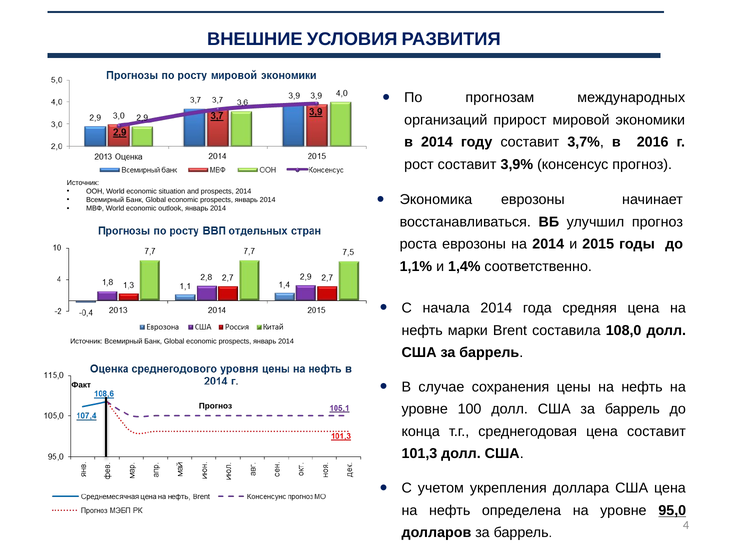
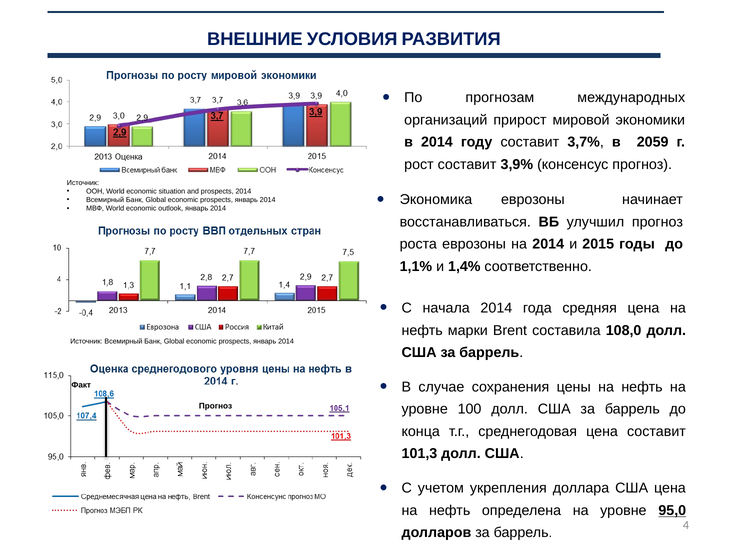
2016: 2016 -> 2059
